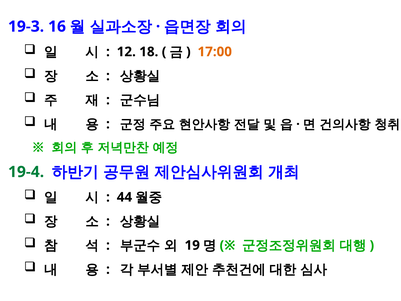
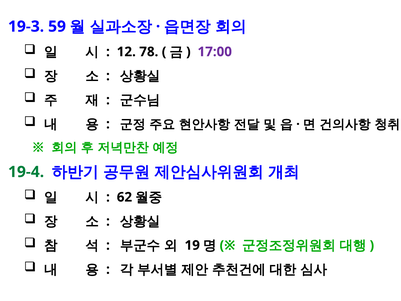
16: 16 -> 59
18: 18 -> 78
17:00 colour: orange -> purple
44: 44 -> 62
